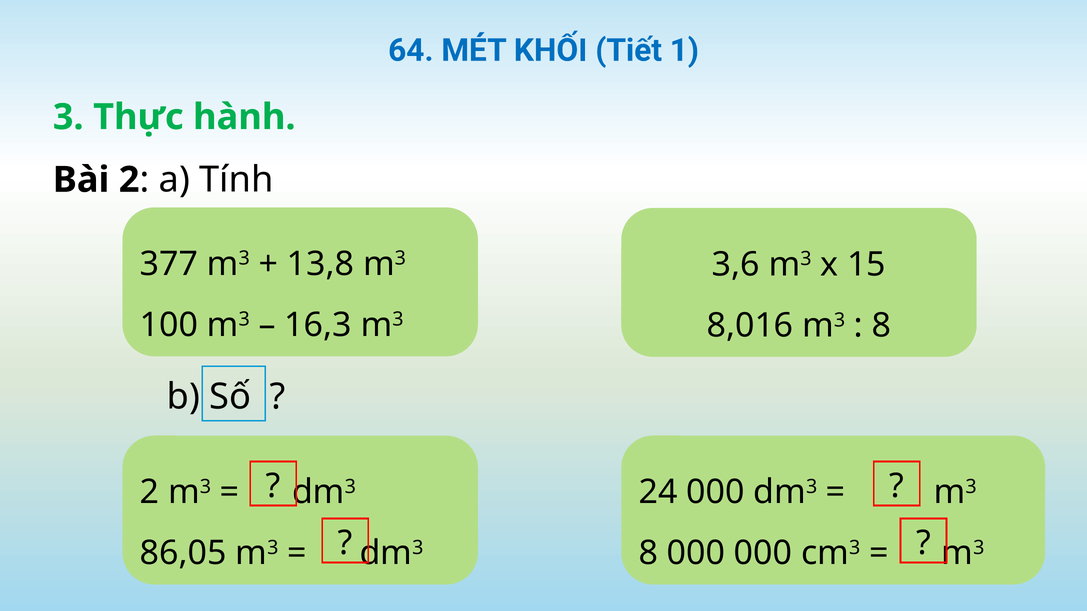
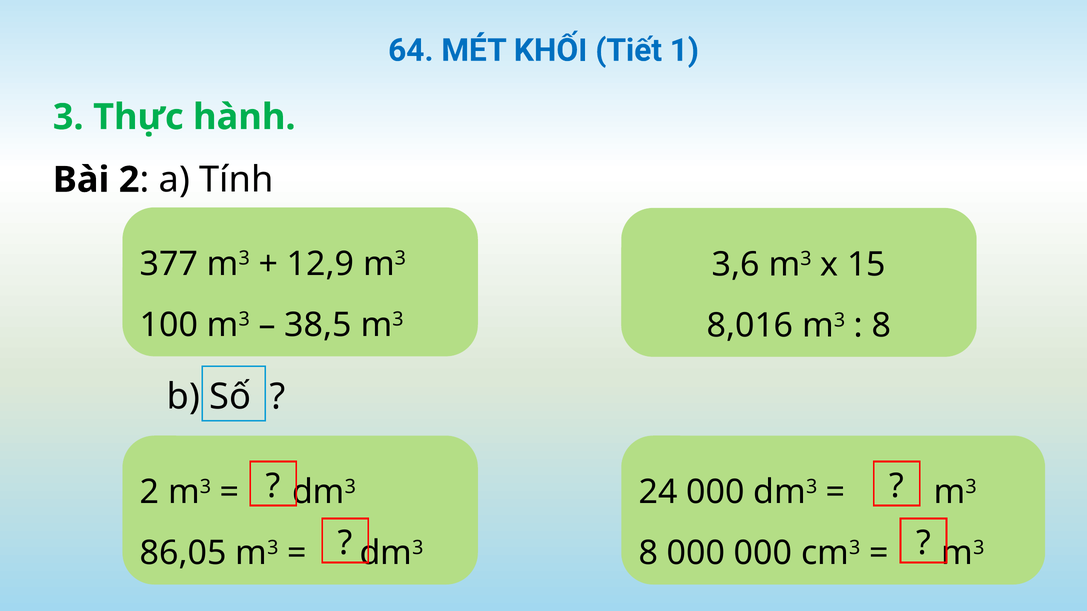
13,8: 13,8 -> 12,9
16,3: 16,3 -> 38,5
